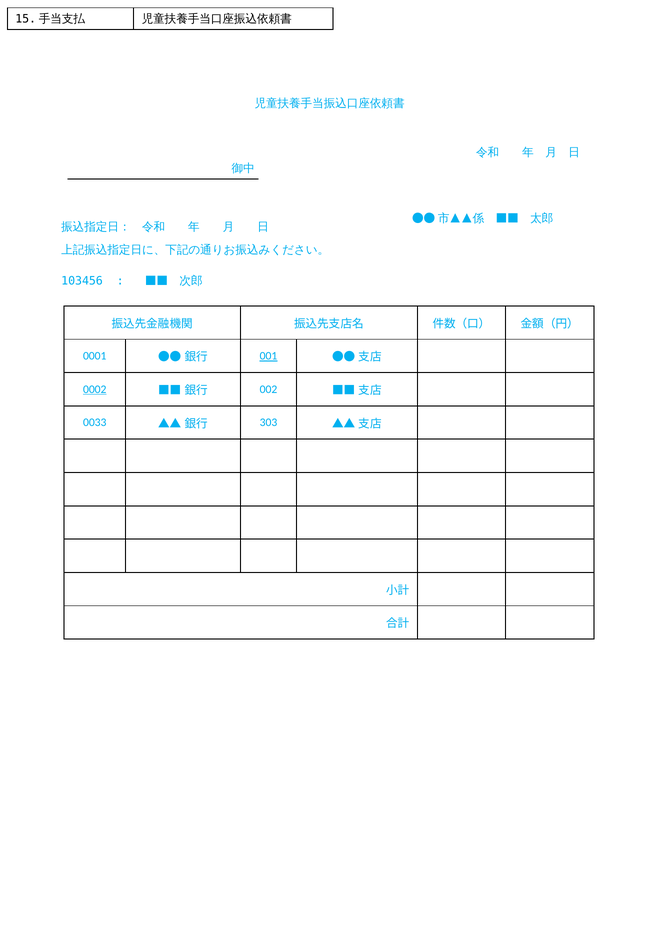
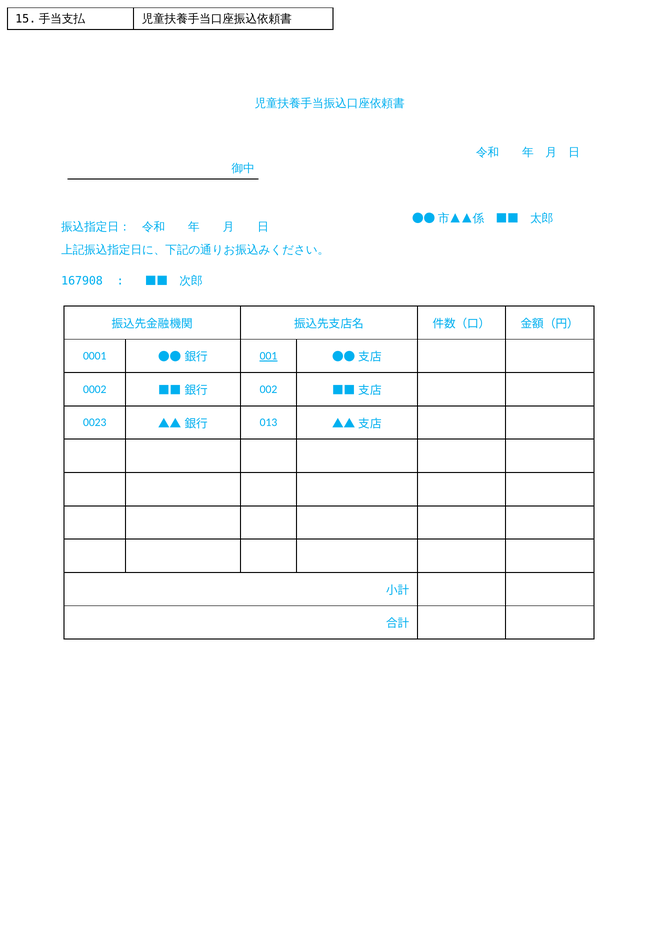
103456: 103456 -> 167908
0002 underline: present -> none
0033: 0033 -> 0023
303: 303 -> 013
